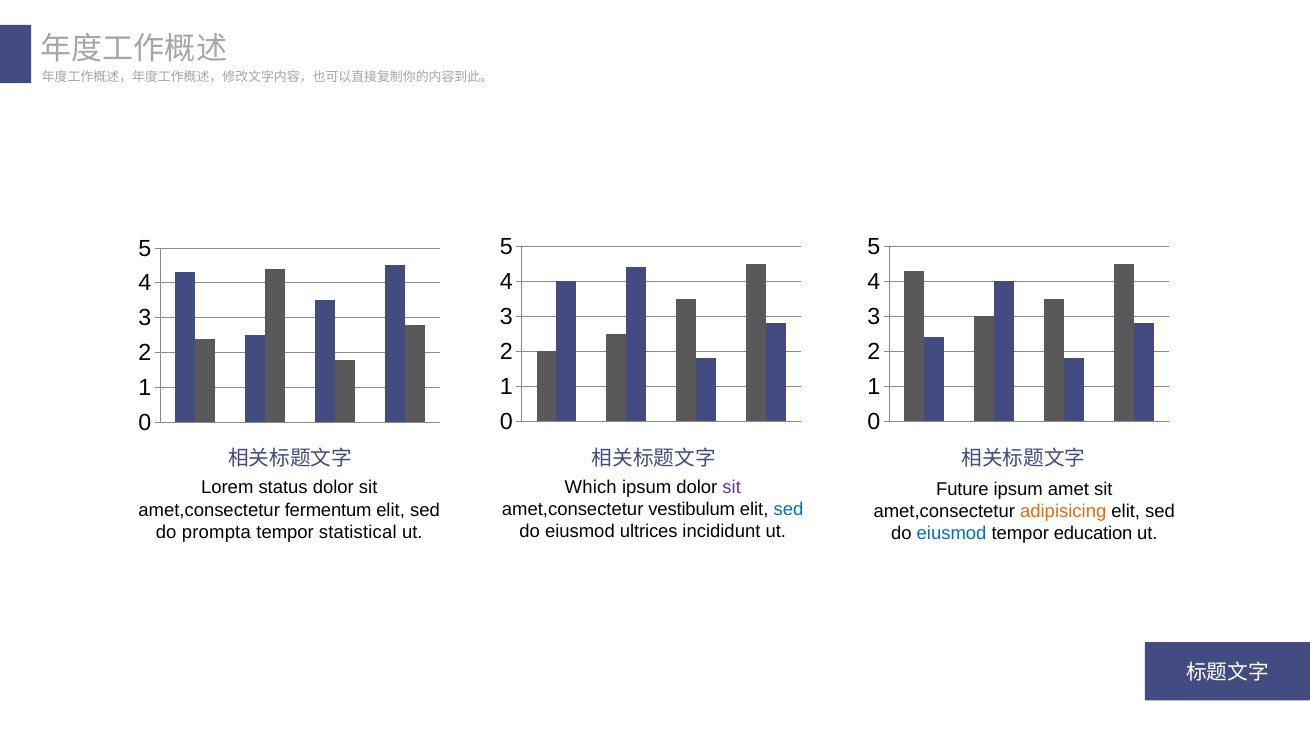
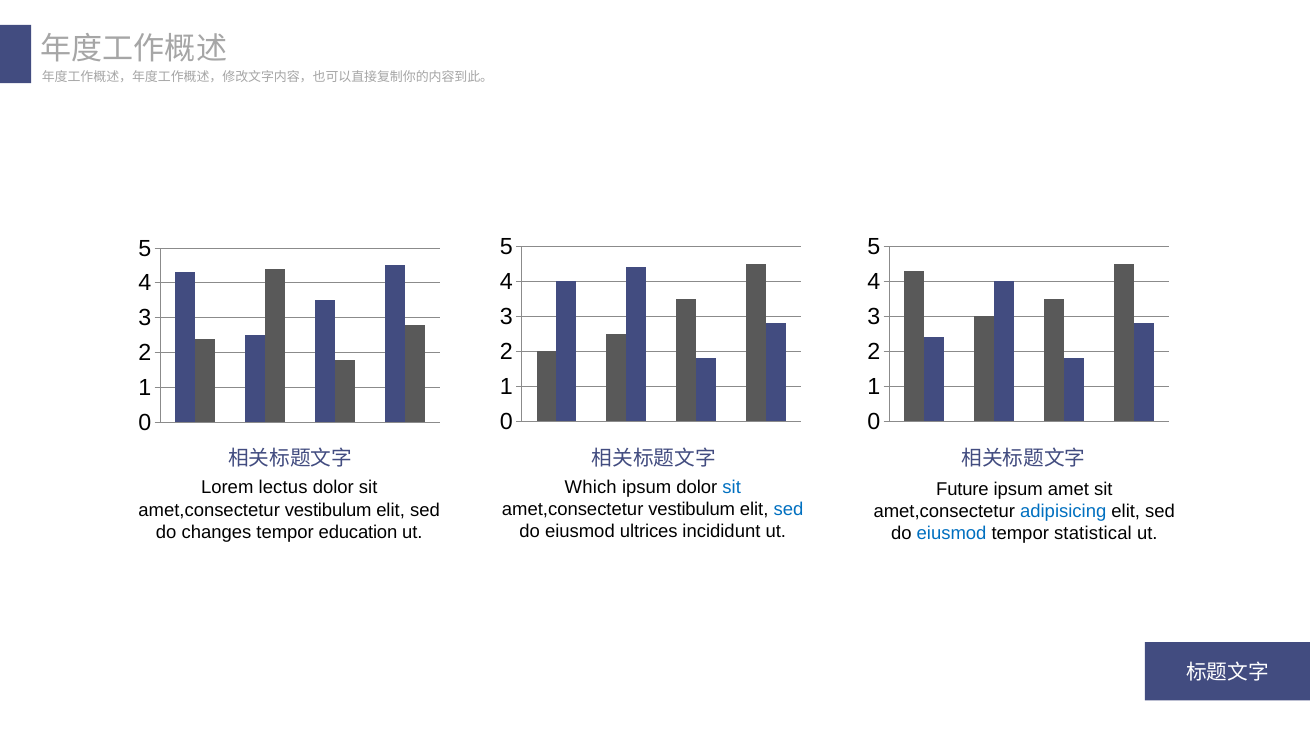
sit at (732, 487) colour: purple -> blue
status: status -> lectus
fermentum at (328, 510): fermentum -> vestibulum
adipisicing colour: orange -> blue
prompta: prompta -> changes
statistical: statistical -> education
education: education -> statistical
